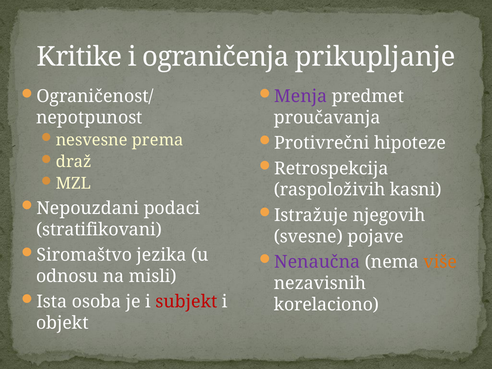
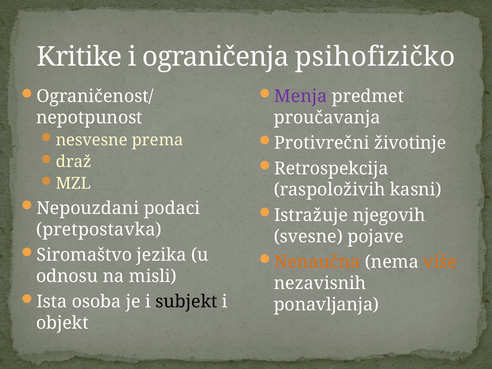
prikupljanje: prikupljanje -> psihofizičko
hipoteze: hipoteze -> životinje
stratifikovani: stratifikovani -> pretpostavka
Nenaučna colour: purple -> orange
subjekt colour: red -> black
korelaciono: korelaciono -> ponavljanja
